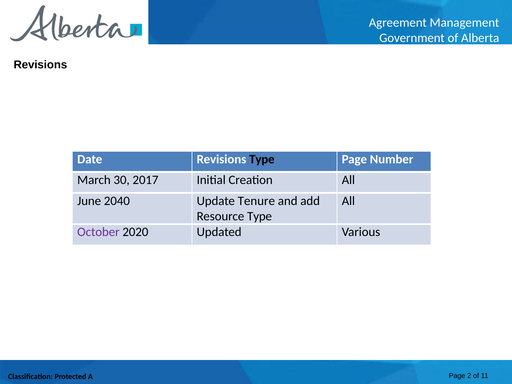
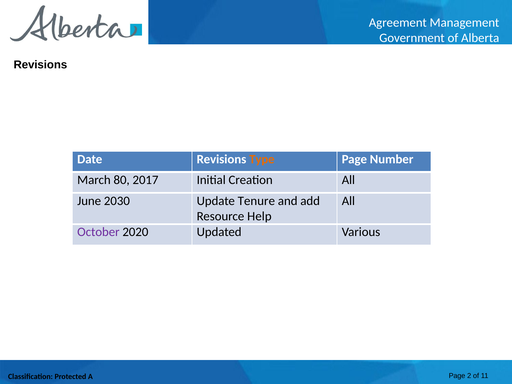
Type at (262, 159) colour: black -> orange
30: 30 -> 80
2040: 2040 -> 2030
Resource Type: Type -> Help
